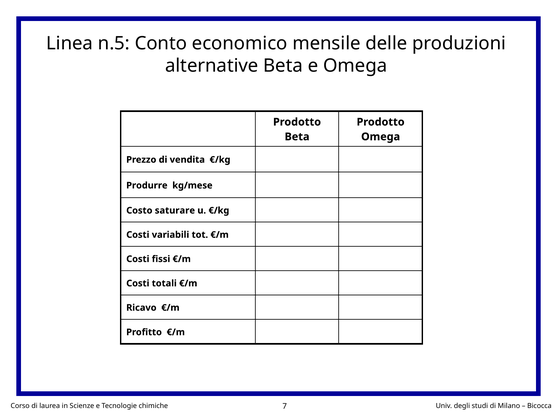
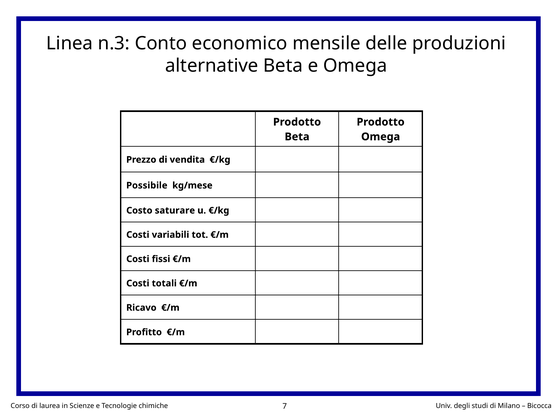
n.5: n.5 -> n.3
Produrre: Produrre -> Possibile
